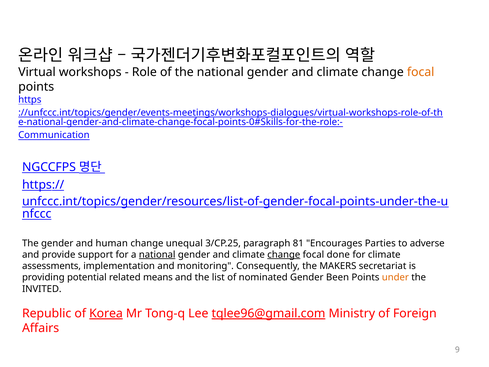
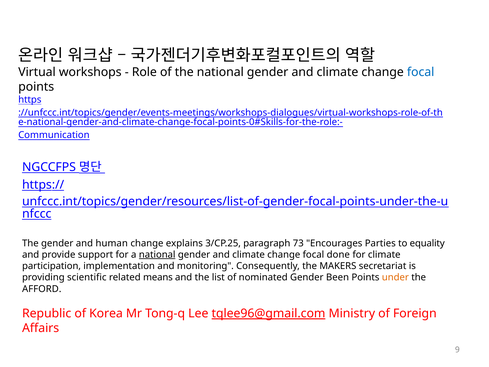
focal at (421, 72) colour: orange -> blue
unequal: unequal -> explains
81: 81 -> 73
adverse: adverse -> equality
change at (284, 254) underline: present -> none
assessments: assessments -> participation
potential: potential -> scientific
INVITED: INVITED -> AFFORD
Korea underline: present -> none
